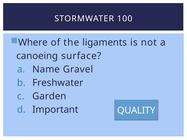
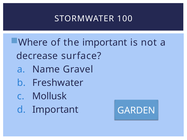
the ligaments: ligaments -> important
canoeing: canoeing -> decrease
Garden: Garden -> Mollusk
QUALITY: QUALITY -> GARDEN
